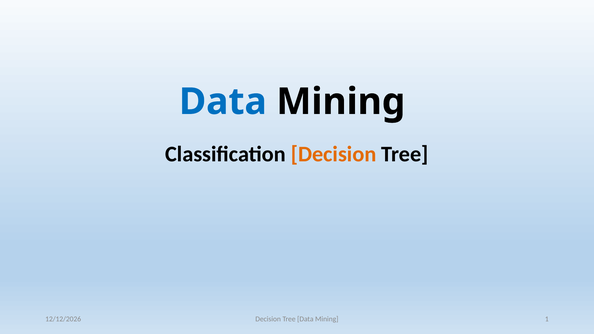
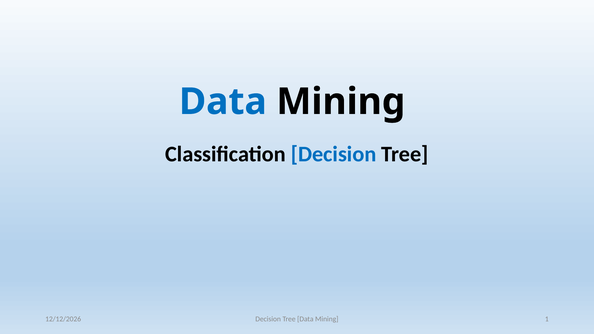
Decision at (334, 154) colour: orange -> blue
